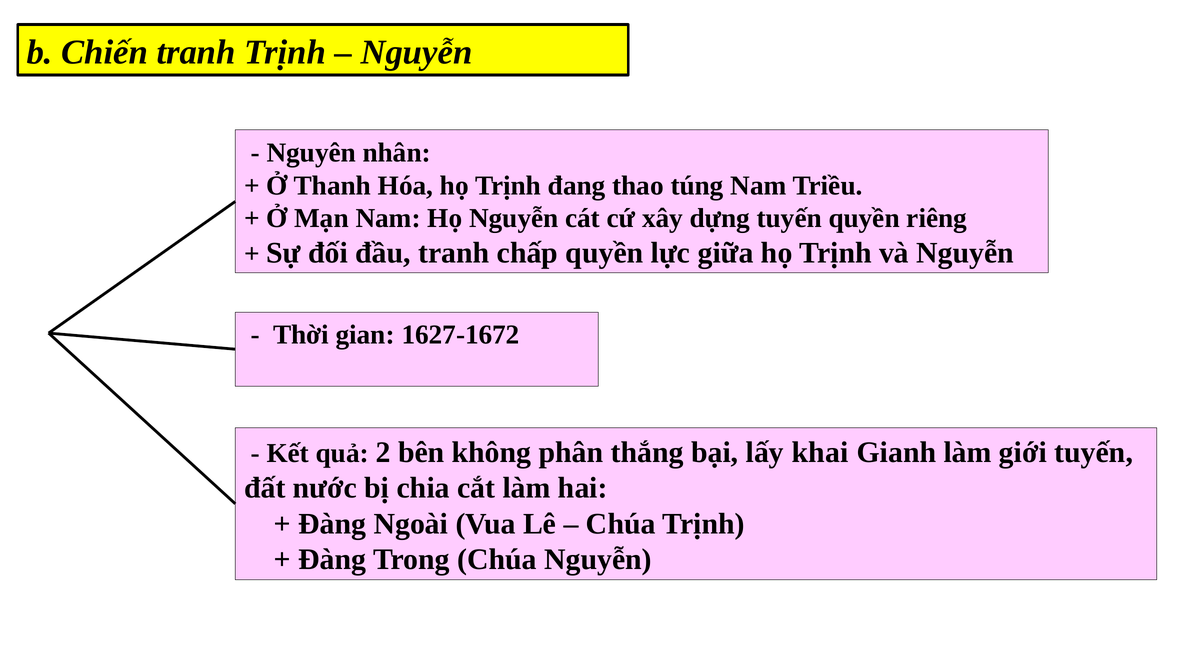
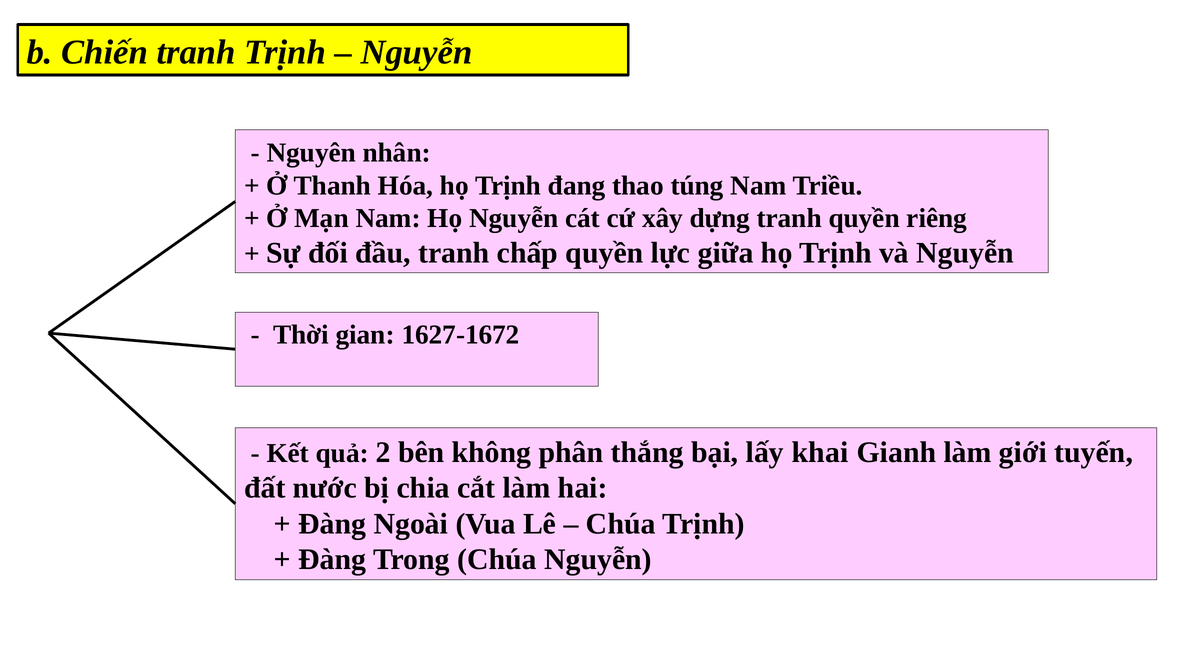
dựng tuyến: tuyến -> tranh
